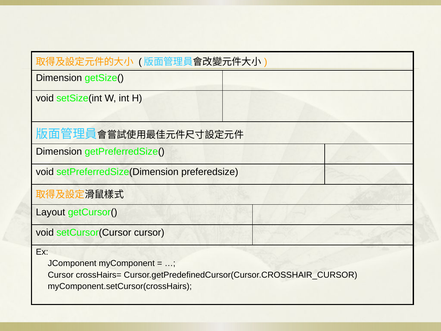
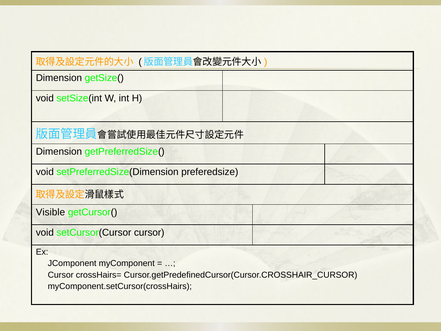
Layout: Layout -> Visible
